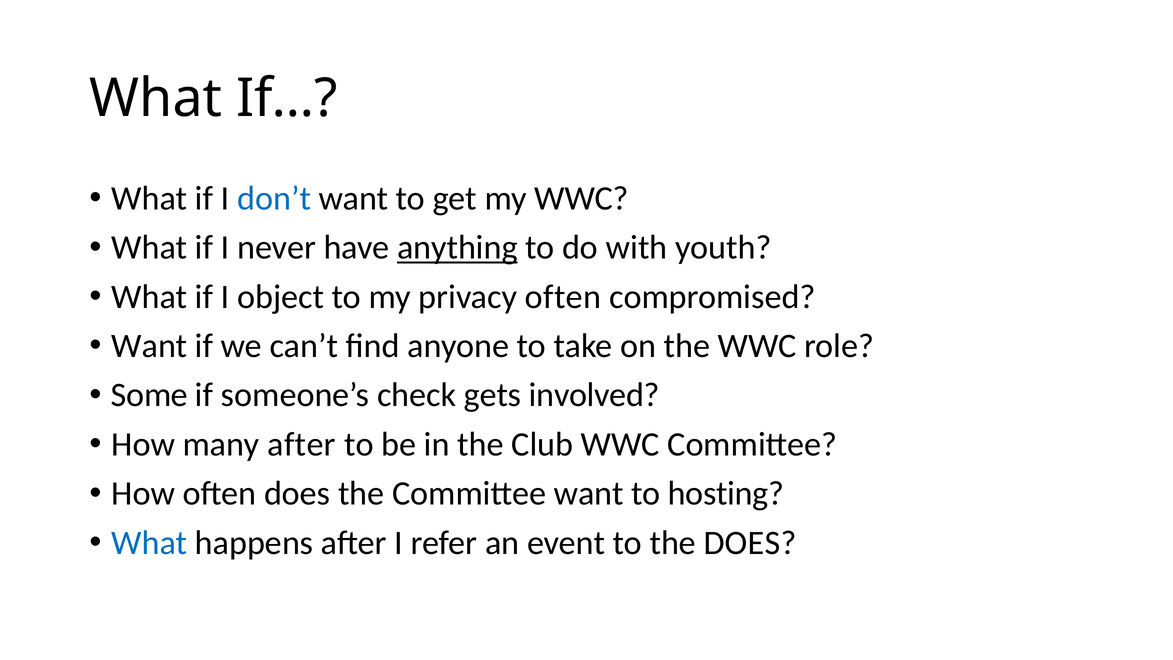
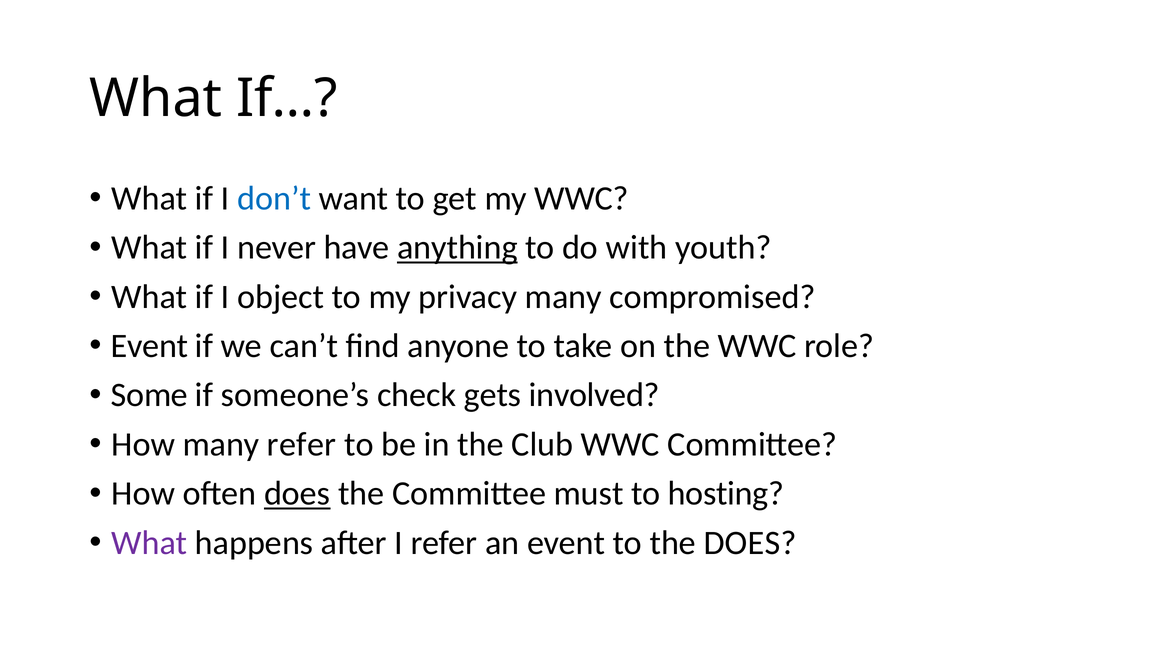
privacy often: often -> many
Want at (149, 346): Want -> Event
many after: after -> refer
does at (297, 493) underline: none -> present
Committee want: want -> must
What at (149, 543) colour: blue -> purple
